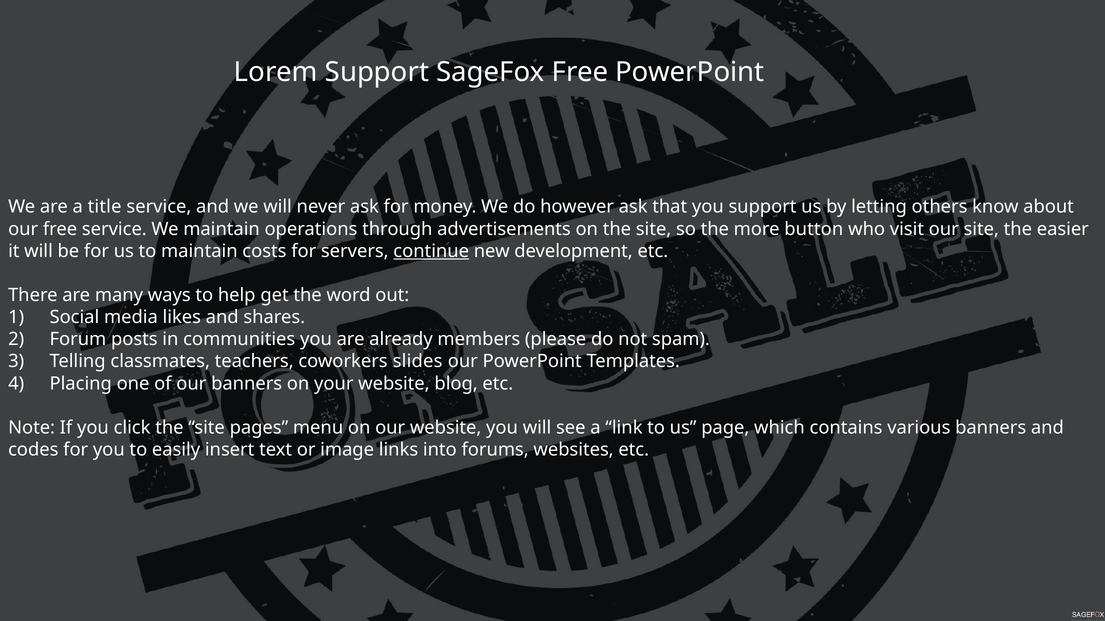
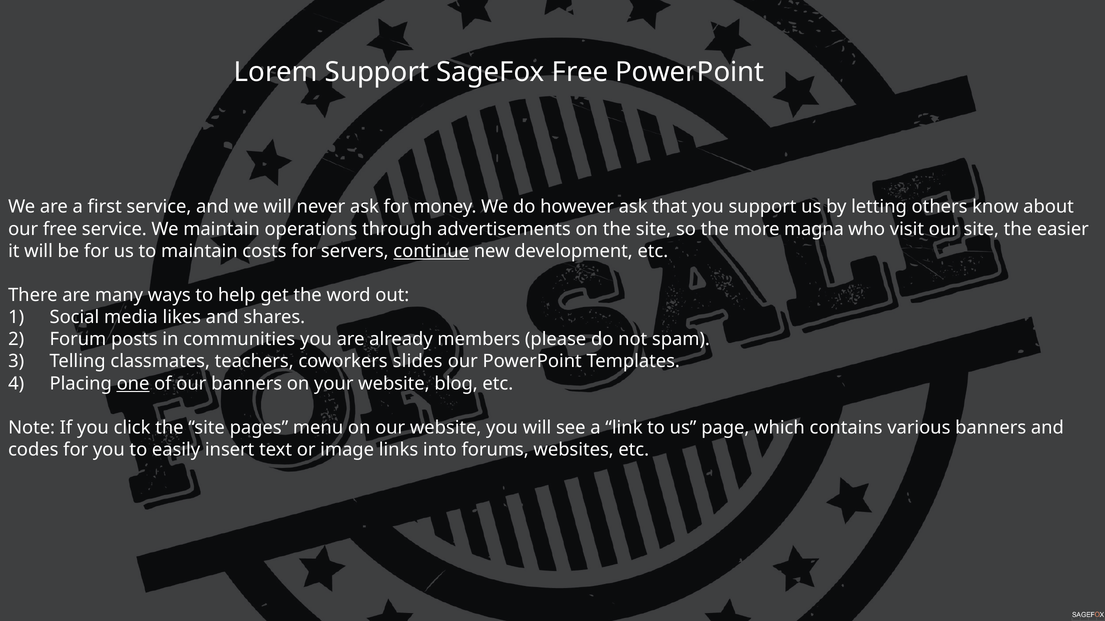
title: title -> first
button: button -> magna
one underline: none -> present
